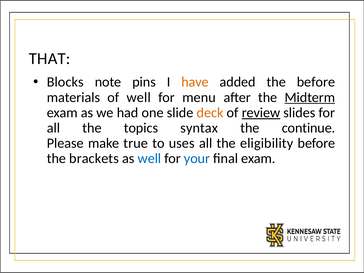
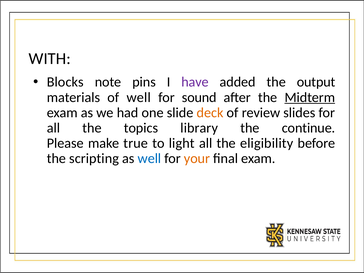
THAT: THAT -> WITH
have colour: orange -> purple
the before: before -> output
menu: menu -> sound
review underline: present -> none
syntax: syntax -> library
uses: uses -> light
brackets: brackets -> scripting
your colour: blue -> orange
